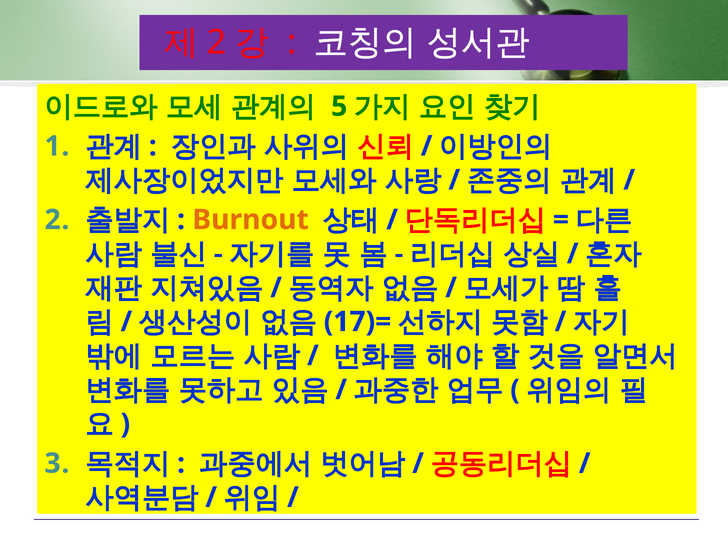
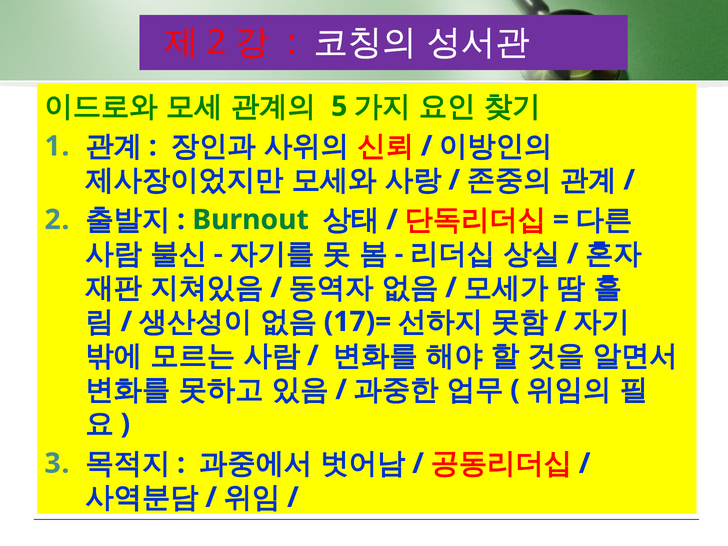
Burnout colour: orange -> green
